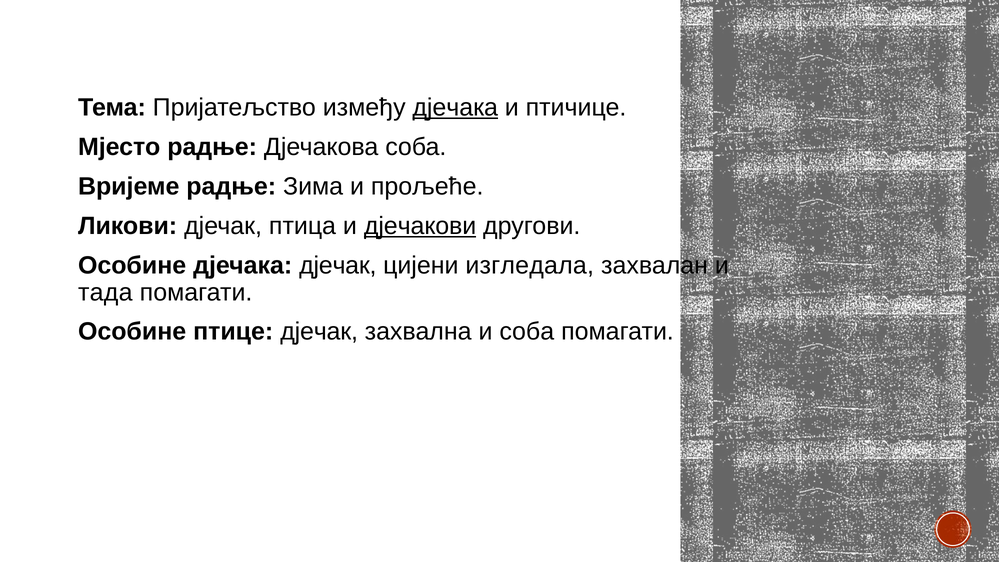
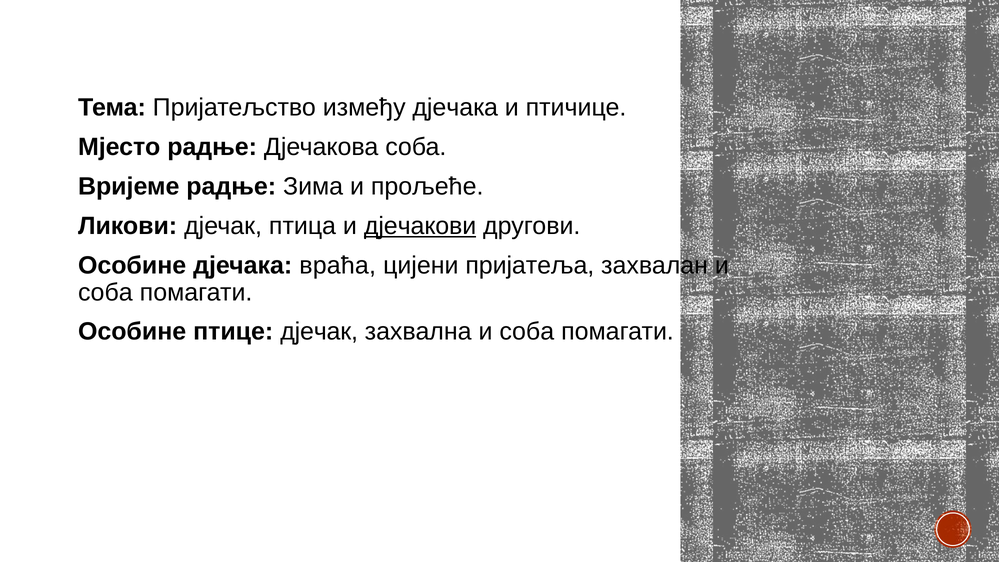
дјечака at (455, 108) underline: present -> none
дјечака дјечак: дјечак -> враћа
изгледала: изгледала -> пријатеља
тада at (105, 292): тада -> соба
